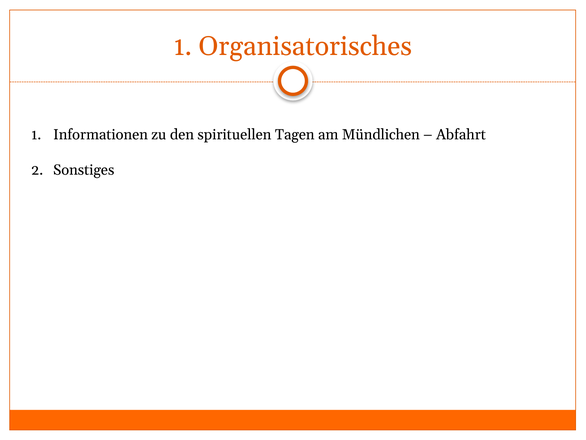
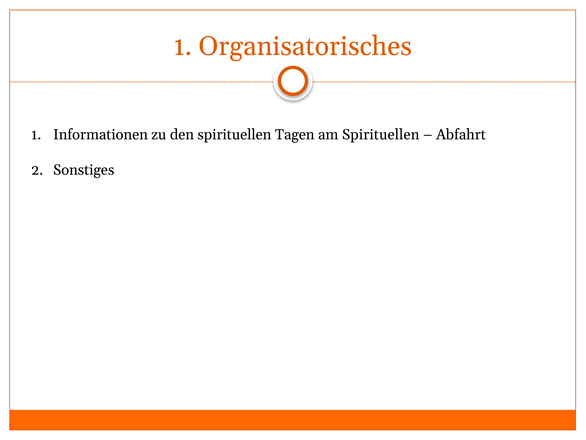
am Mündlichen: Mündlichen -> Spirituellen
